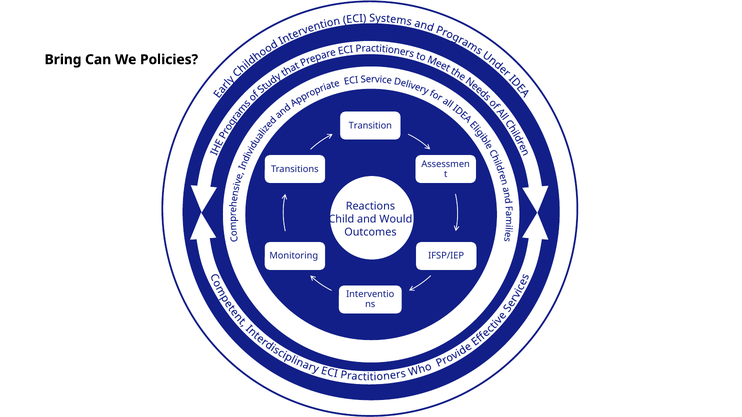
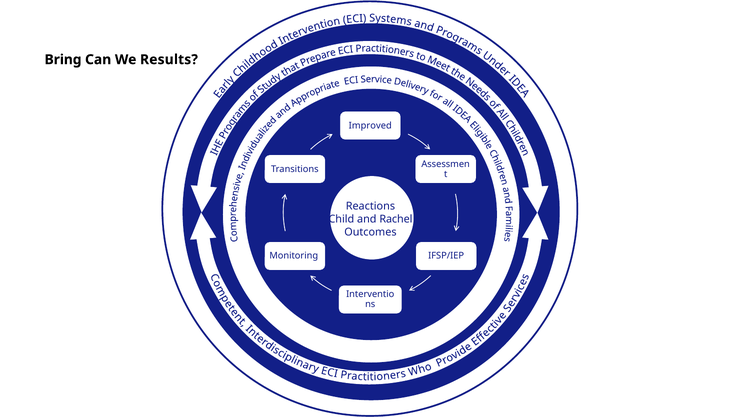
Policies: Policies -> Results
Transition: Transition -> Improved
Would: Would -> Rachel
